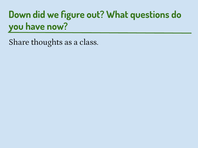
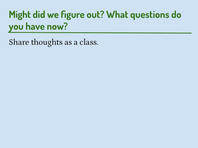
Down: Down -> Might
